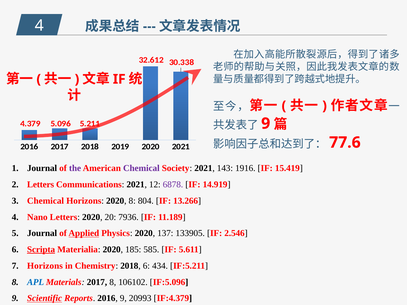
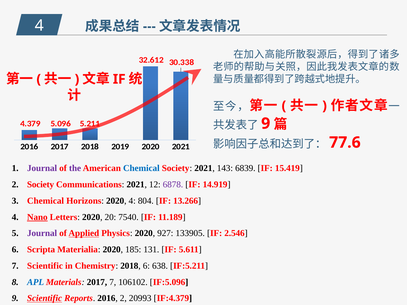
Journal at (42, 168) colour: black -> purple
Chemical at (141, 168) colour: purple -> blue
1916: 1916 -> 6839
Letters at (41, 185): Letters -> Society
2020 8: 8 -> 4
Nano underline: none -> present
7936: 7936 -> 7540
Journal at (42, 233) colour: black -> purple
137: 137 -> 927
Scripta underline: present -> none
585: 585 -> 131
7 Horizons: Horizons -> Scientific
434: 434 -> 638
2017 8: 8 -> 7
2016 9: 9 -> 2
